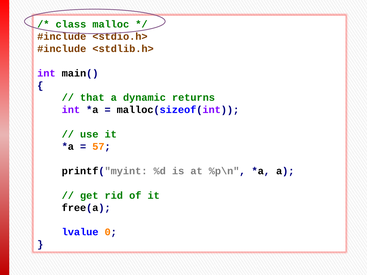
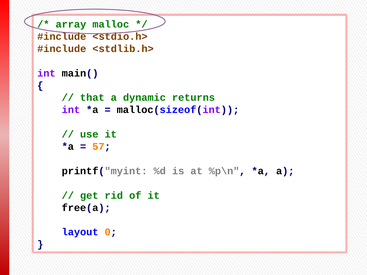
class: class -> array
lvalue: lvalue -> layout
